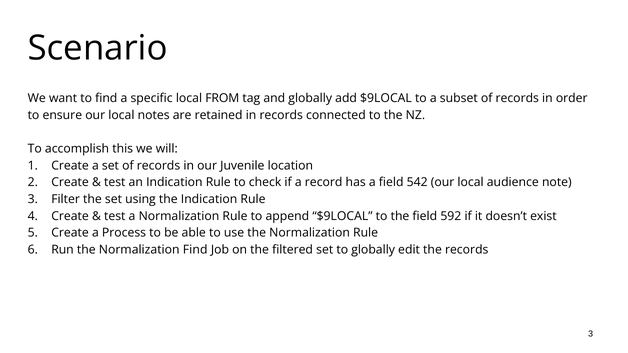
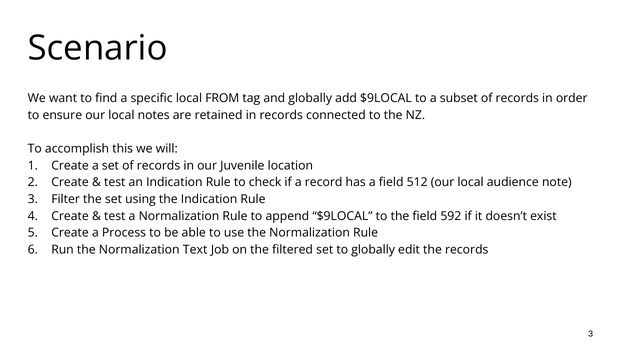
542: 542 -> 512
Normalization Find: Find -> Text
